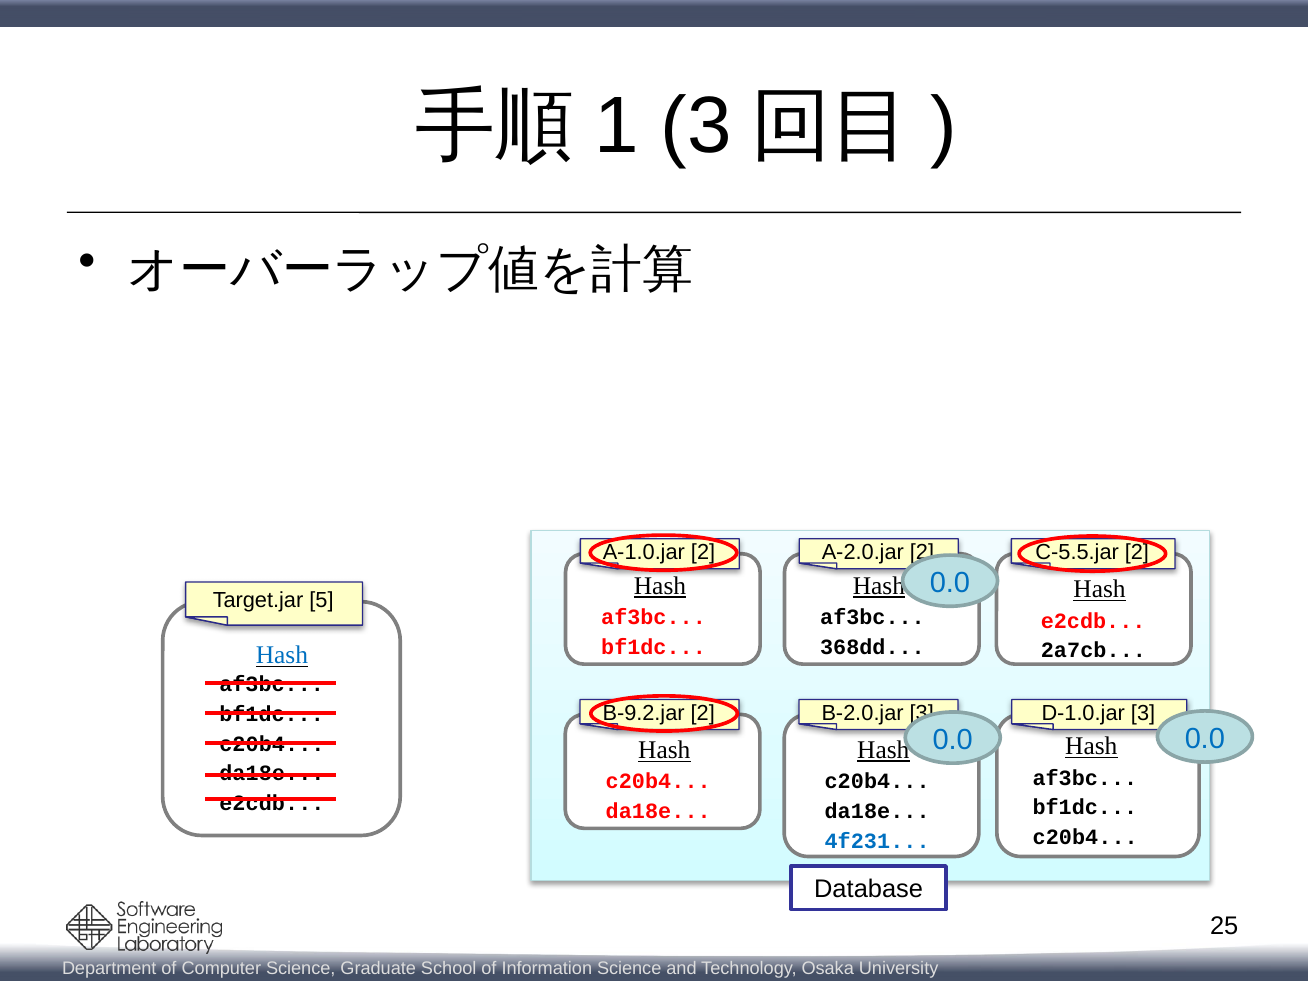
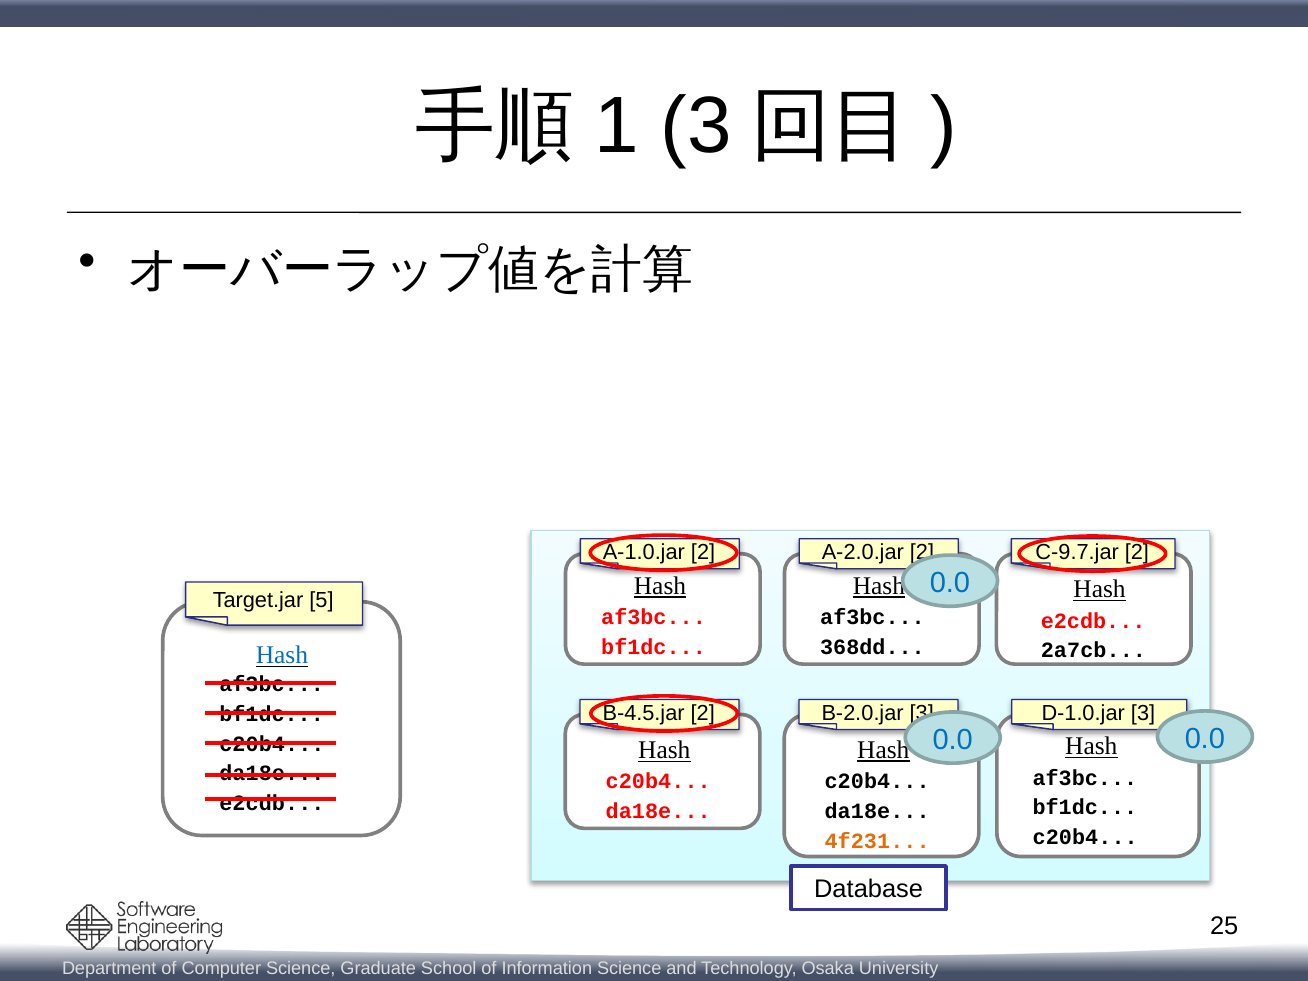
C-5.5.jar: C-5.5.jar -> C-9.7.jar
B-9.2.jar: B-9.2.jar -> B-4.5.jar
4f231 colour: blue -> orange
